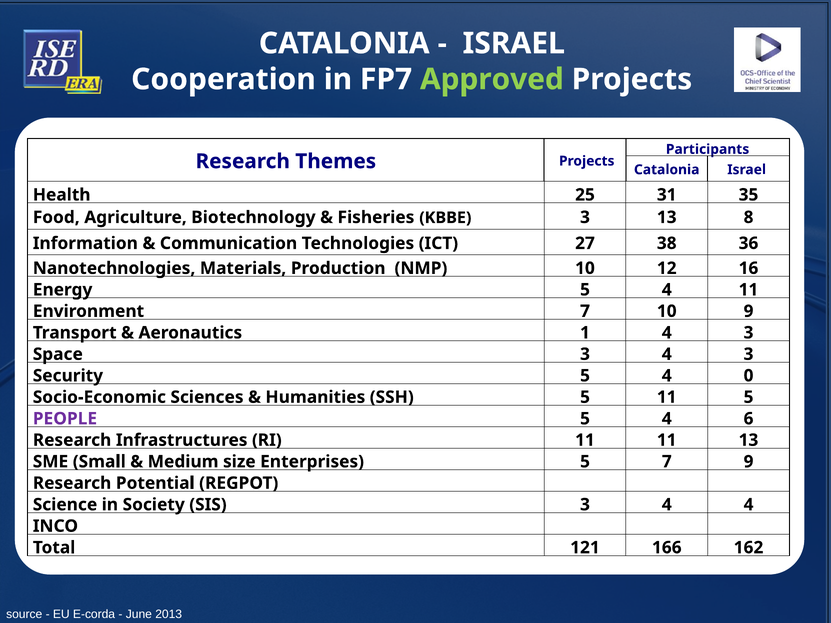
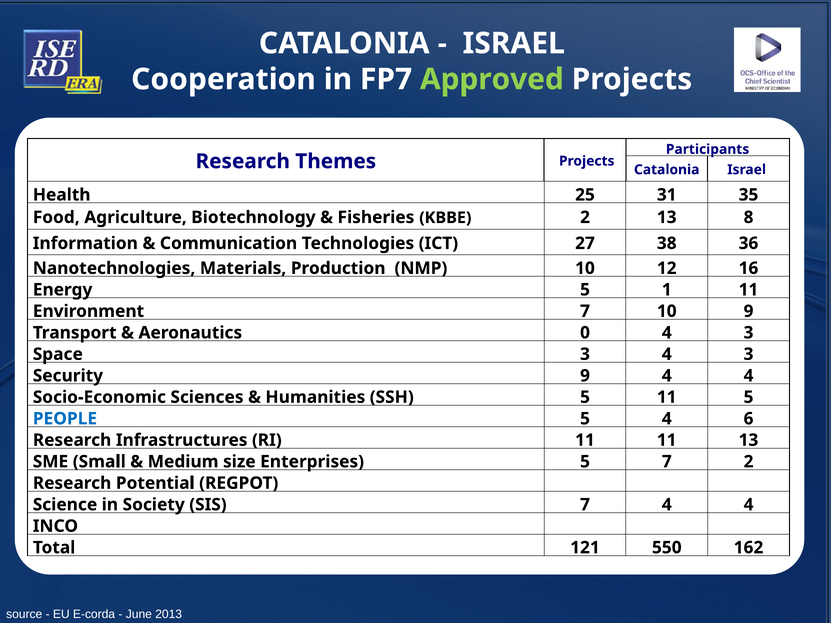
KBBE 3: 3 -> 2
Energy 5 4: 4 -> 1
1: 1 -> 0
Security 5: 5 -> 9
0 at (749, 376): 0 -> 4
PEOPLE colour: purple -> blue
7 9: 9 -> 2
SIS 3: 3 -> 7
166: 166 -> 550
